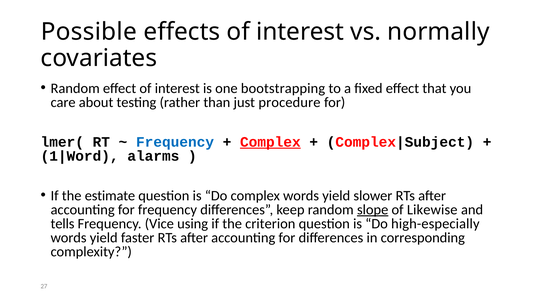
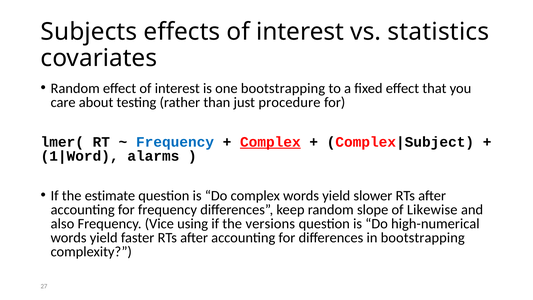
Possible: Possible -> Subjects
normally: normally -> statistics
slope underline: present -> none
tells: tells -> also
criterion: criterion -> versions
high-especially: high-especially -> high-numerical
in corresponding: corresponding -> bootstrapping
